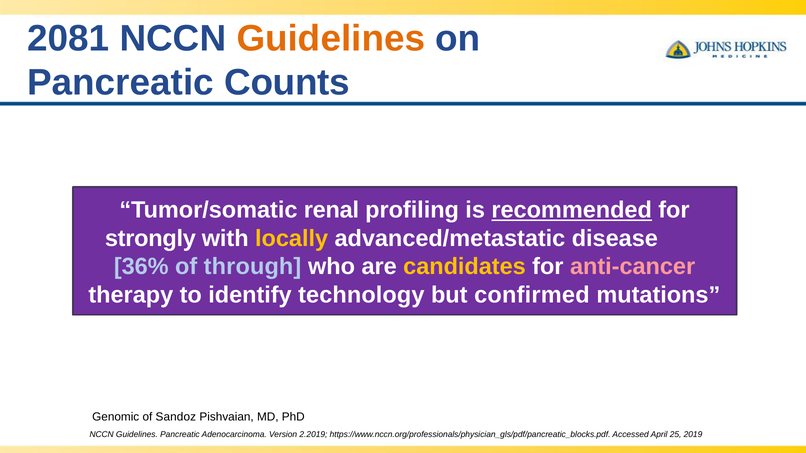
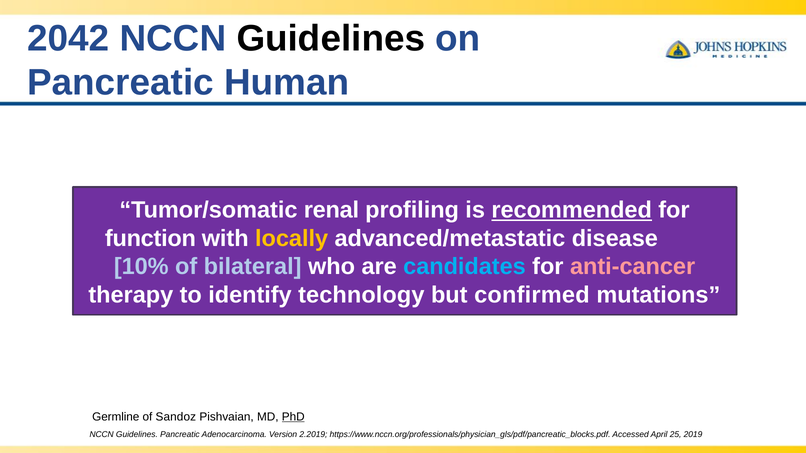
2081: 2081 -> 2042
Guidelines at (331, 38) colour: orange -> black
Counts: Counts -> Human
strongly: strongly -> function
36%: 36% -> 10%
through: through -> bilateral
candidates colour: yellow -> light blue
Genomic: Genomic -> Germline
PhD underline: none -> present
